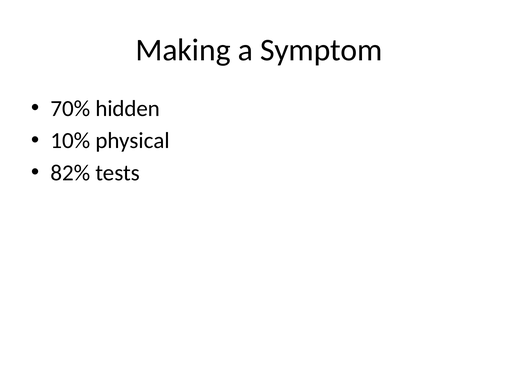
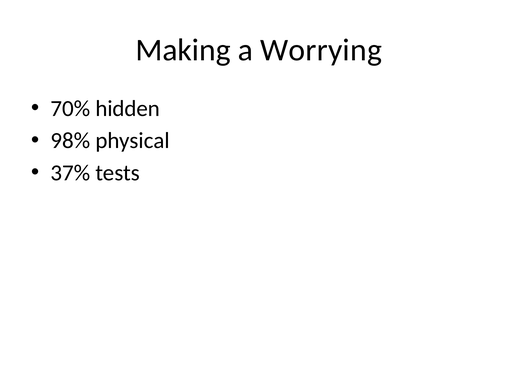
Symptom: Symptom -> Worrying
10%: 10% -> 98%
82%: 82% -> 37%
